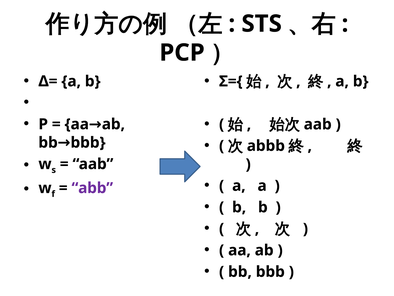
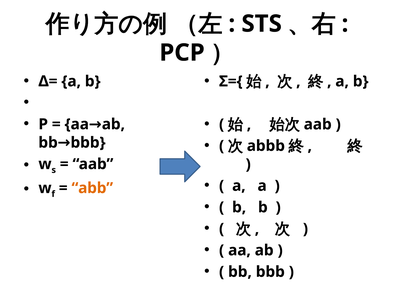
abb colour: purple -> orange
